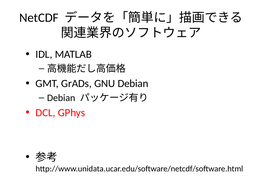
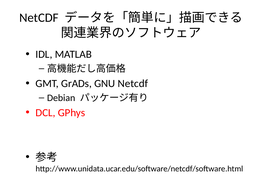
GNU Debian: Debian -> Netcdf
